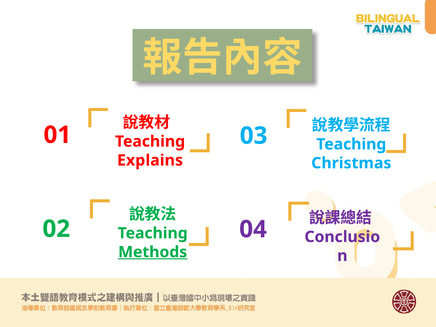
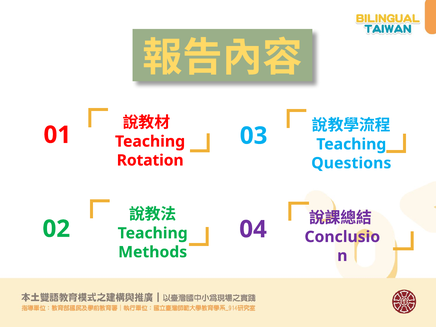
Explains: Explains -> Rotation
Christmas: Christmas -> Questions
Methods underline: present -> none
